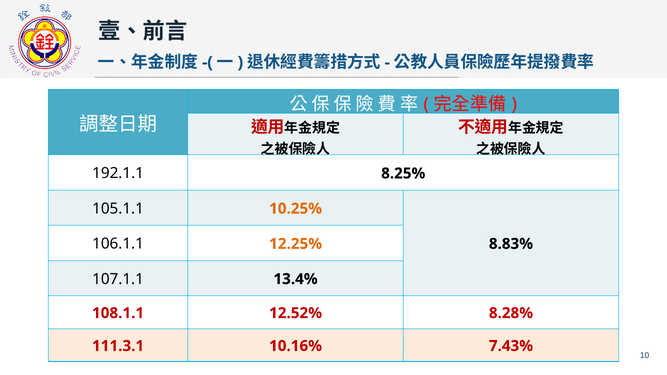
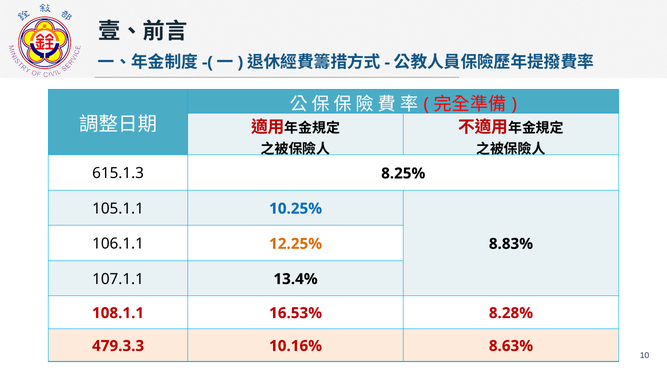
192.1.1: 192.1.1 -> 615.1.3
10.25% colour: orange -> blue
12.52%: 12.52% -> 16.53%
111.3.1: 111.3.1 -> 479.3.3
7.43%: 7.43% -> 8.63%
